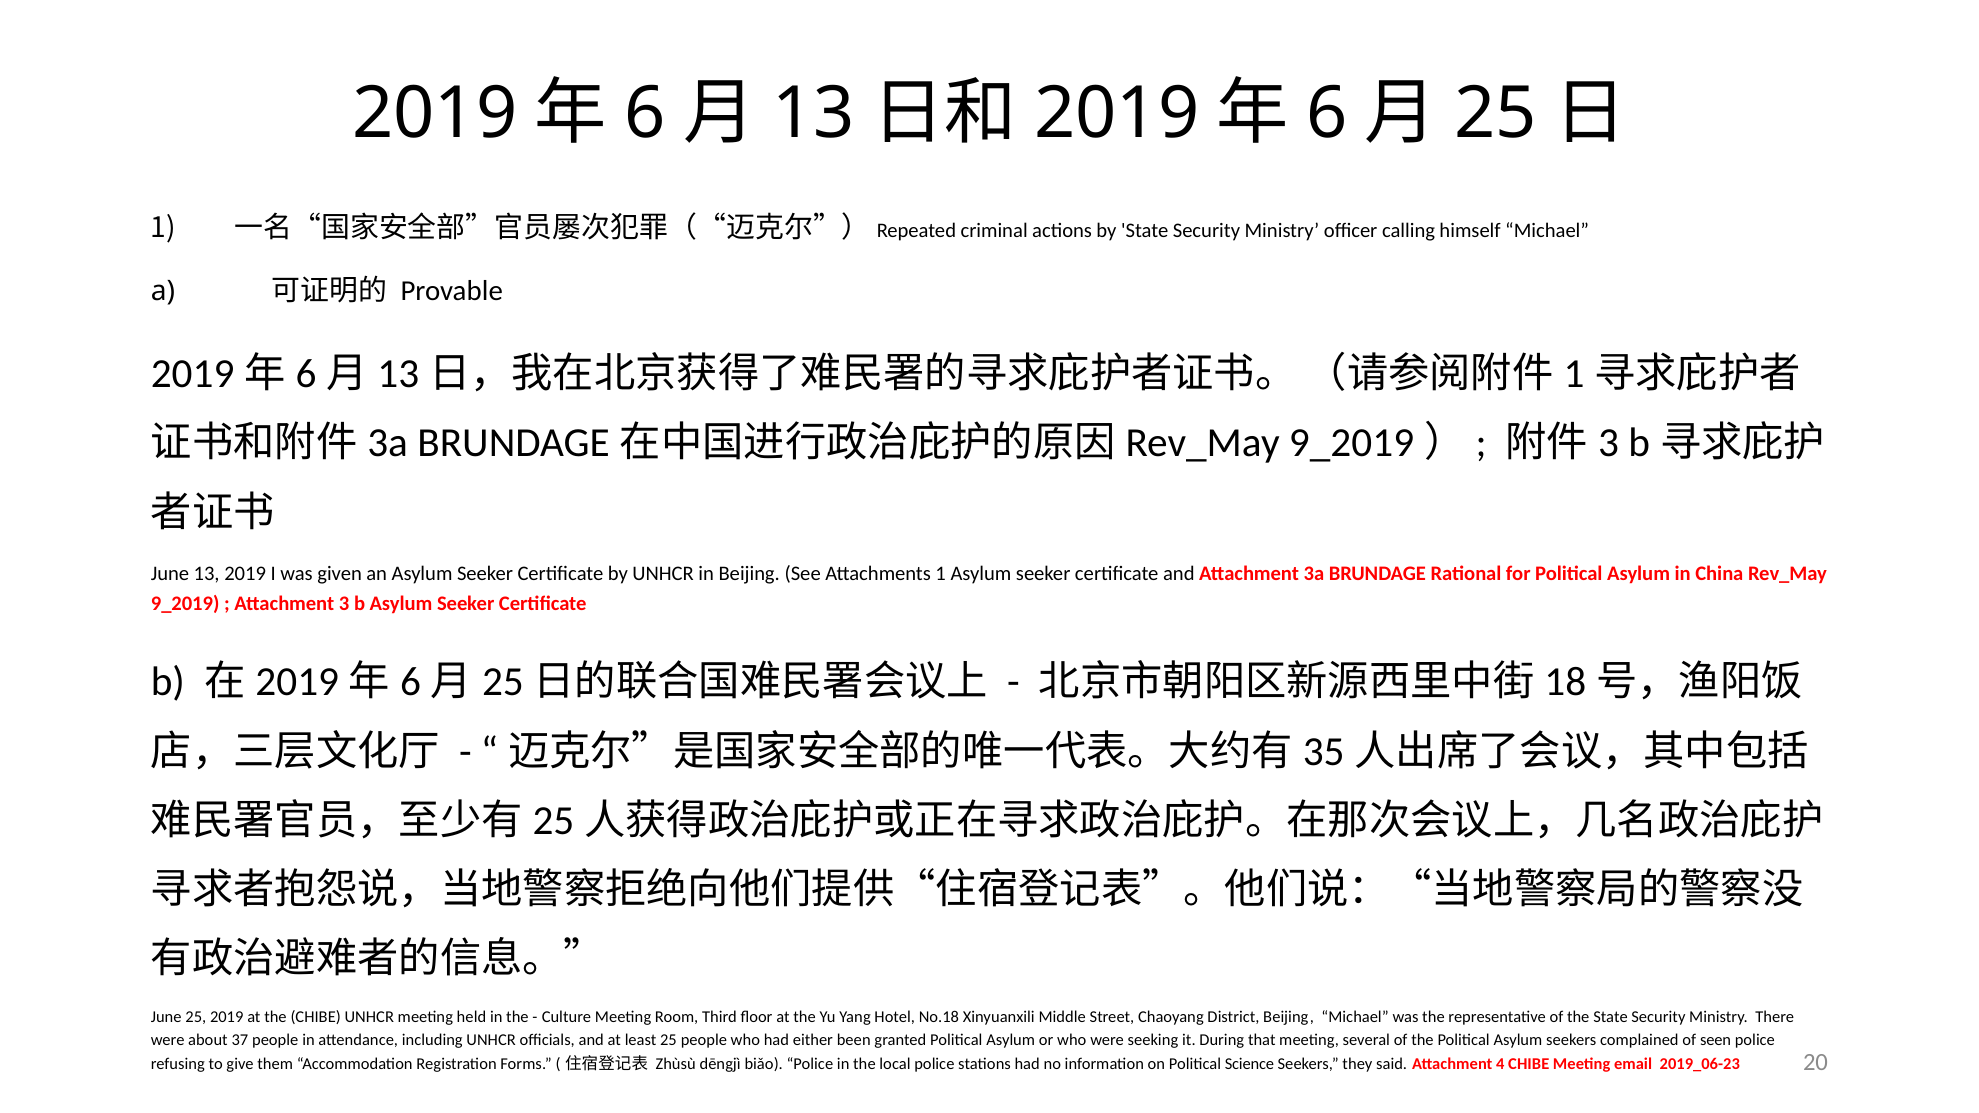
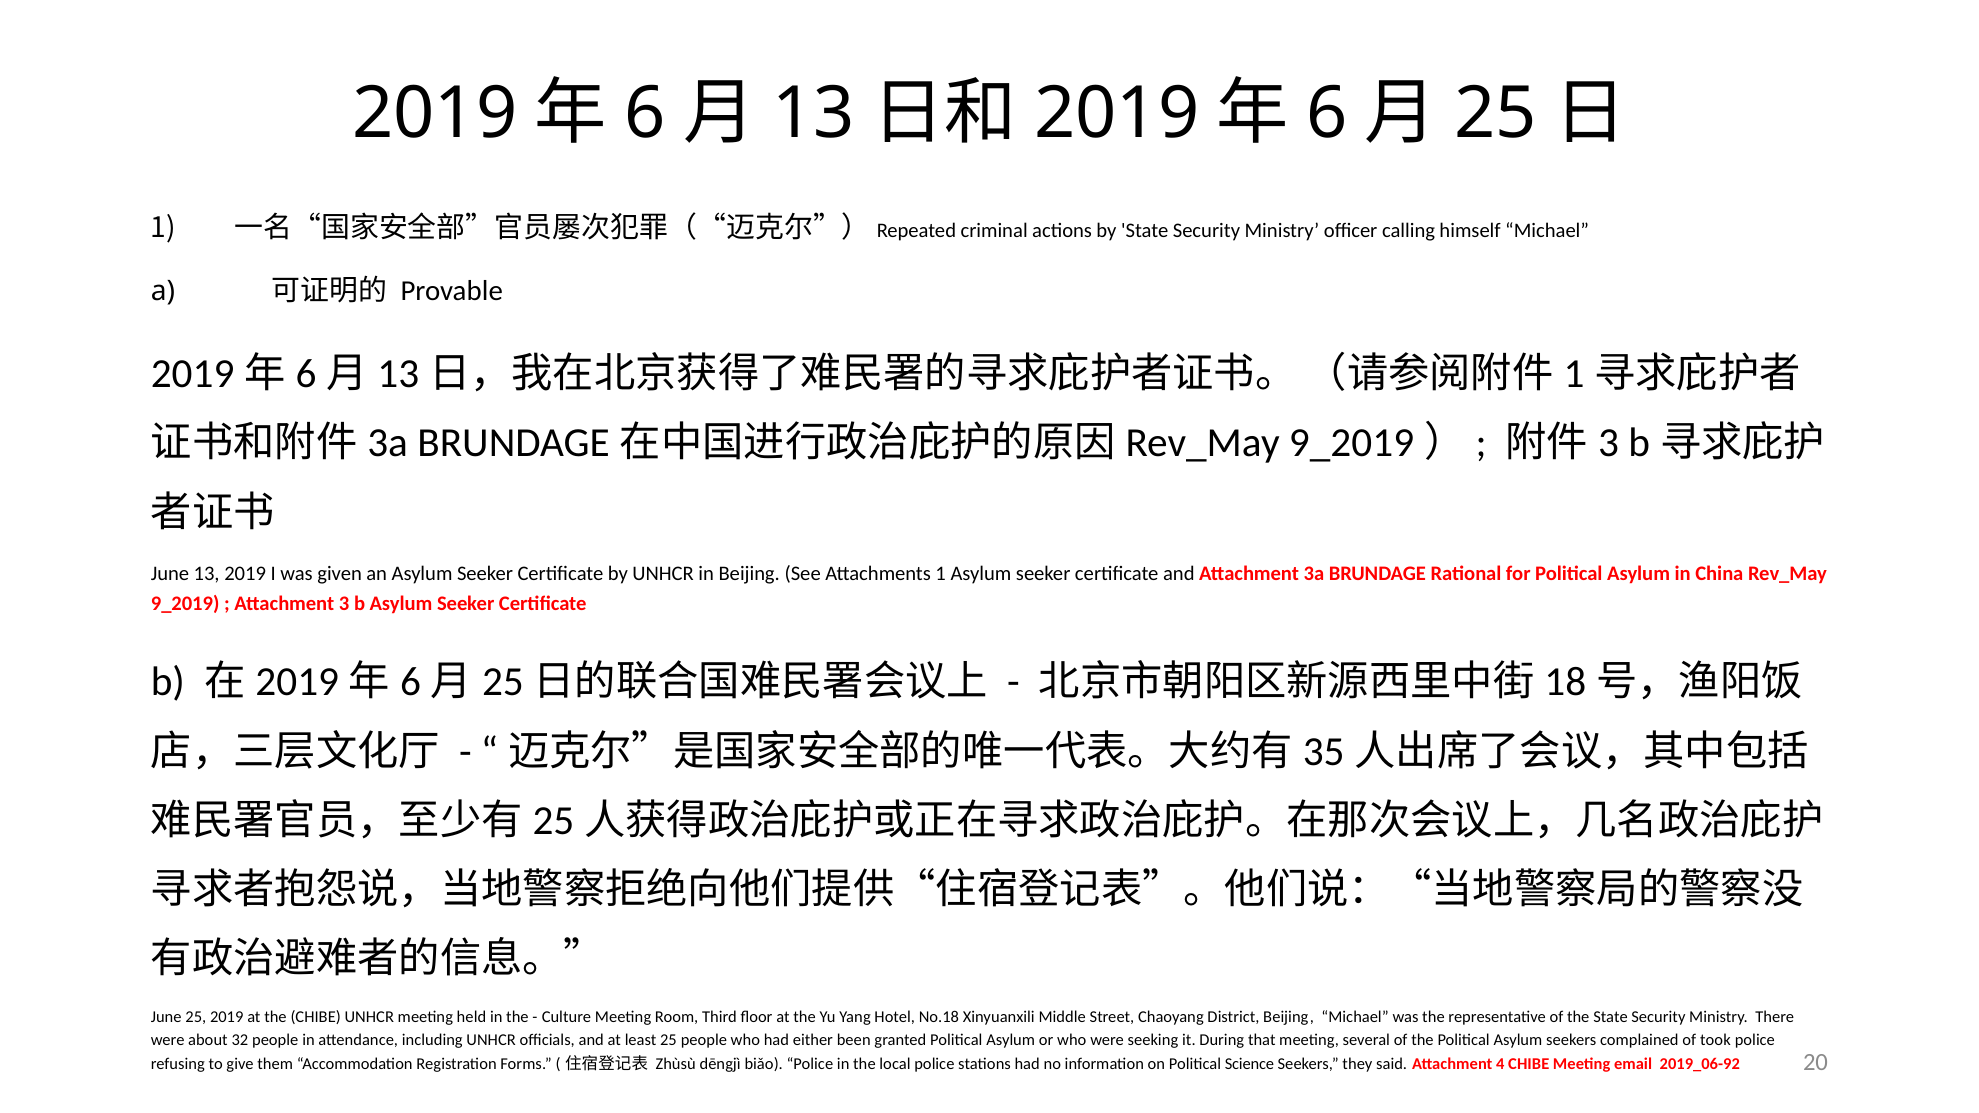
37: 37 -> 32
seen: seen -> took
2019_06-23: 2019_06-23 -> 2019_06-92
